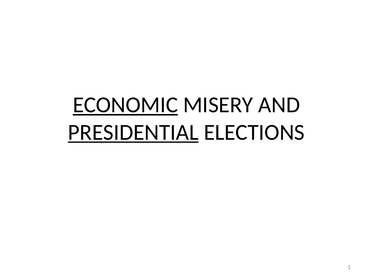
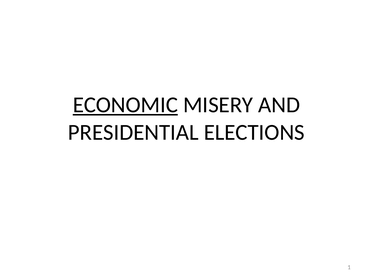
PRESIDENTIAL underline: present -> none
